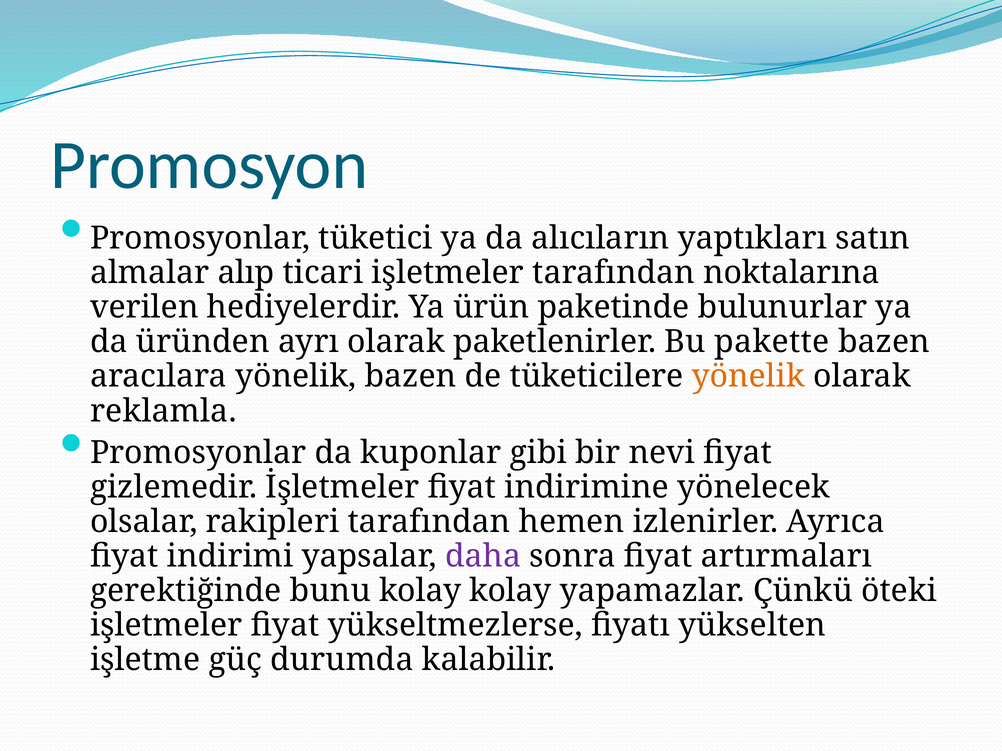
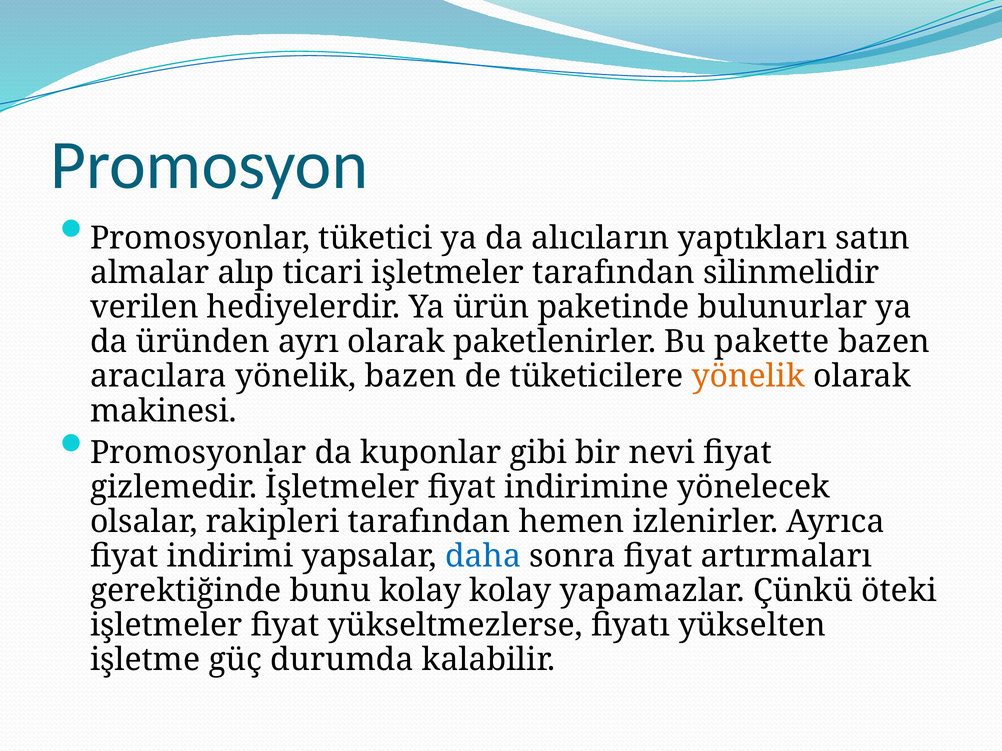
noktalarına: noktalarına -> silinmelidir
reklamla: reklamla -> makinesi
daha colour: purple -> blue
